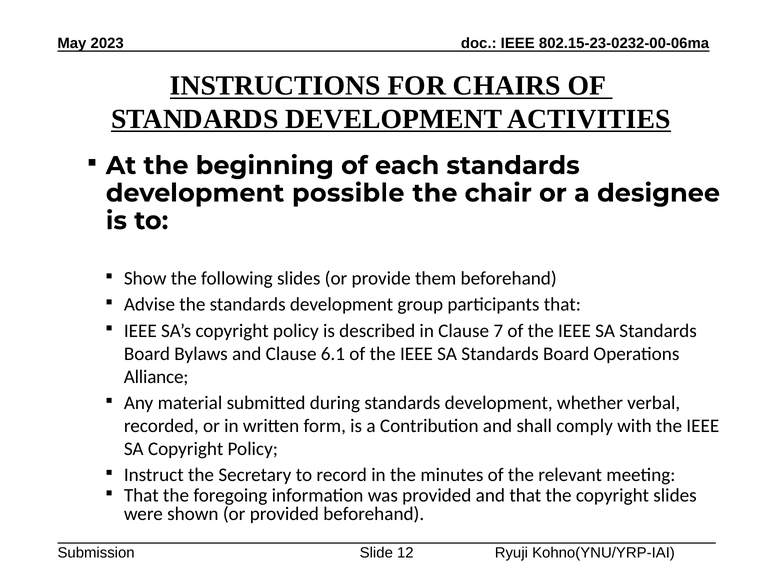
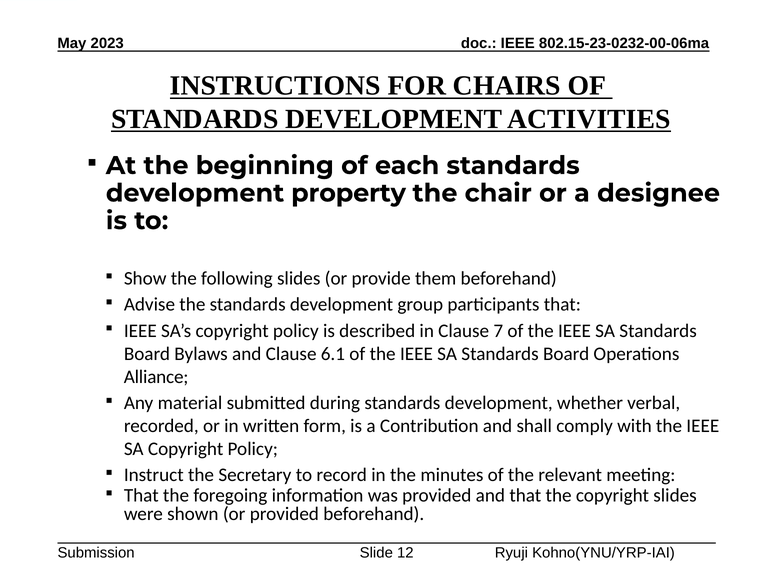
possible: possible -> property
